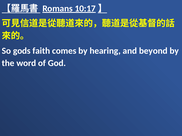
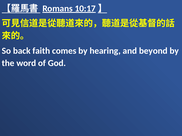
gods: gods -> back
